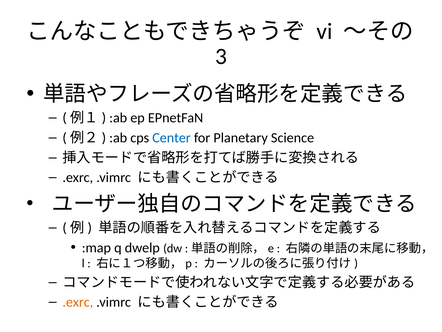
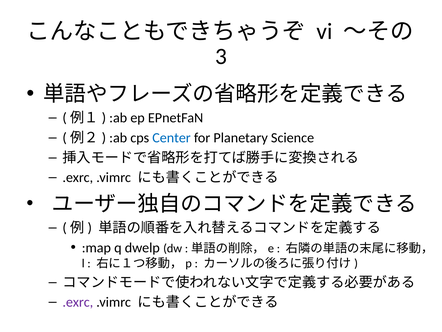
.exrc at (78, 302) colour: orange -> purple
